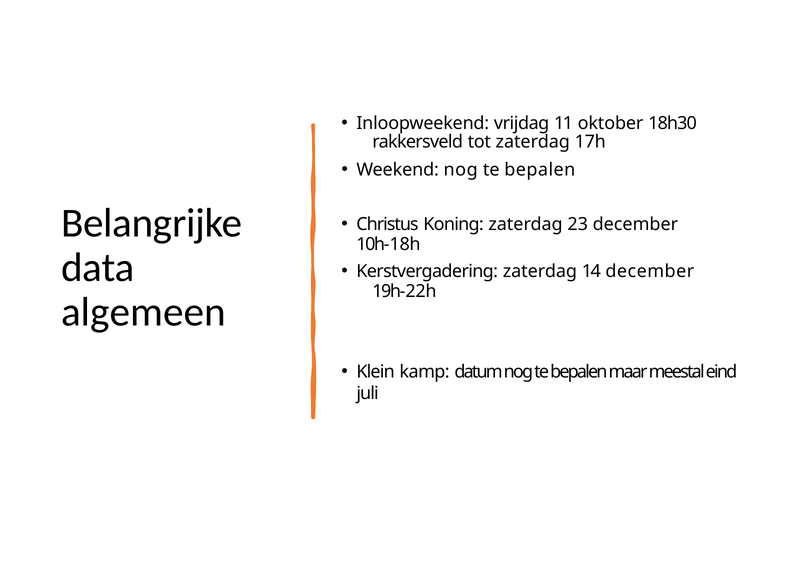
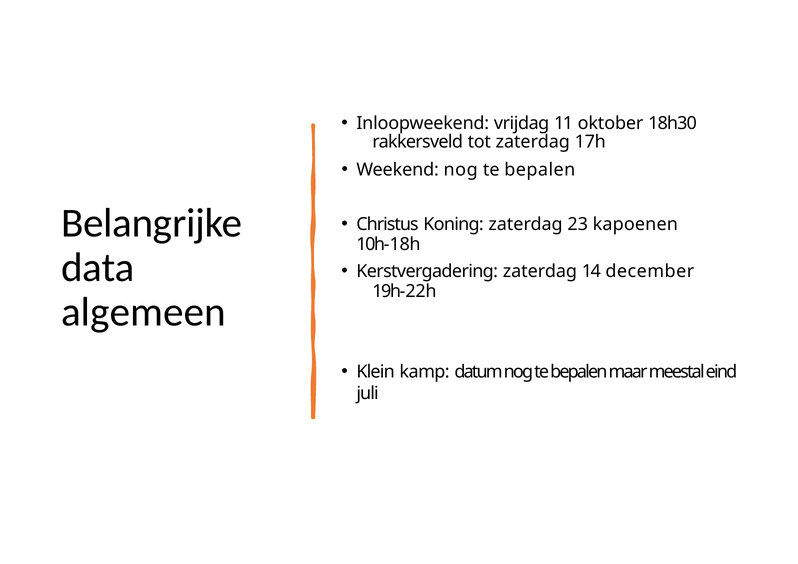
23 december: december -> kapoenen
